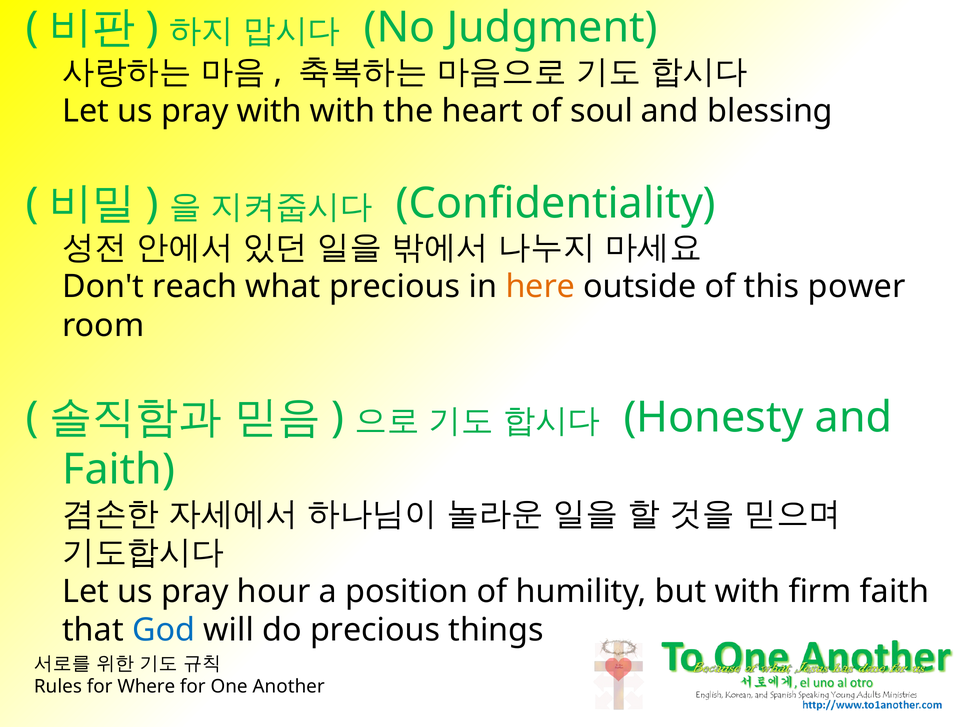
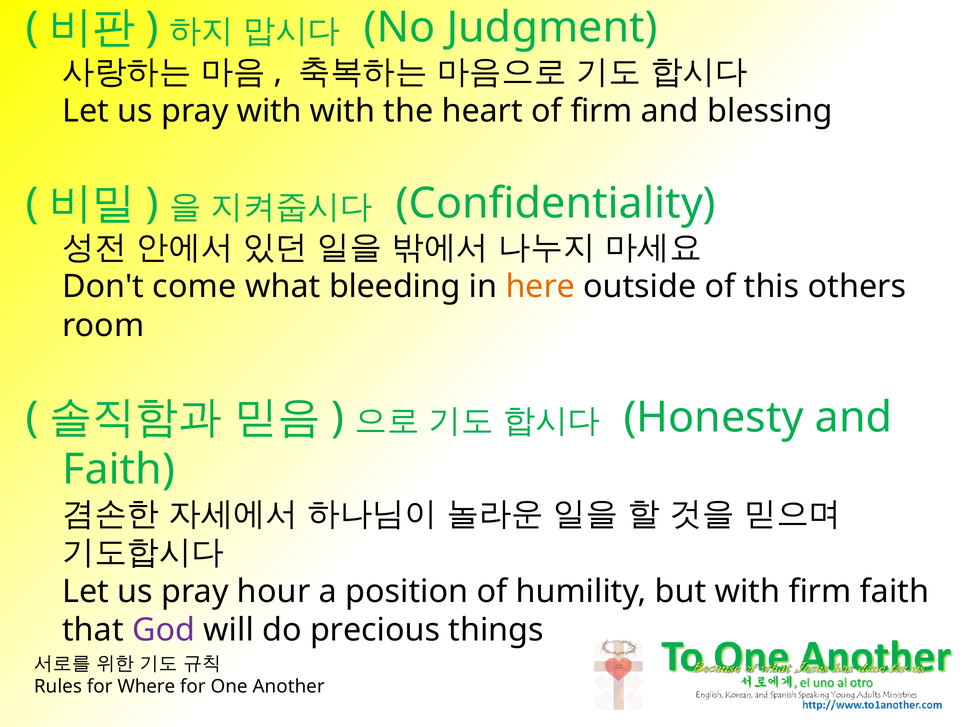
of soul: soul -> firm
reach: reach -> come
what precious: precious -> bleeding
power: power -> others
God colour: blue -> purple
